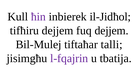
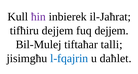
il-Jidħol: il-Jidħol -> il-Jaħrat
l-fqajrin colour: purple -> blue
tbatija: tbatija -> daħlet
